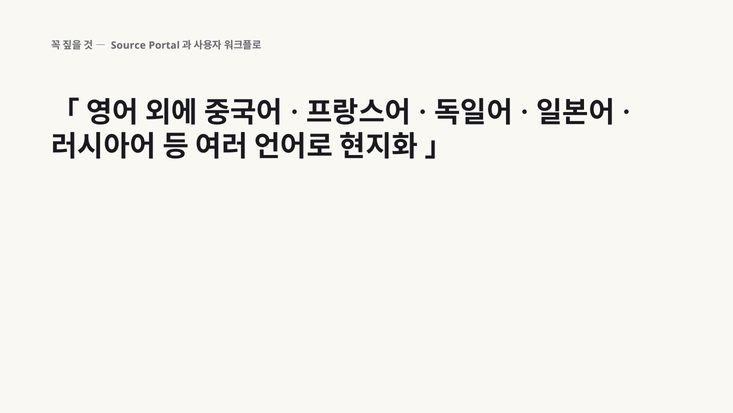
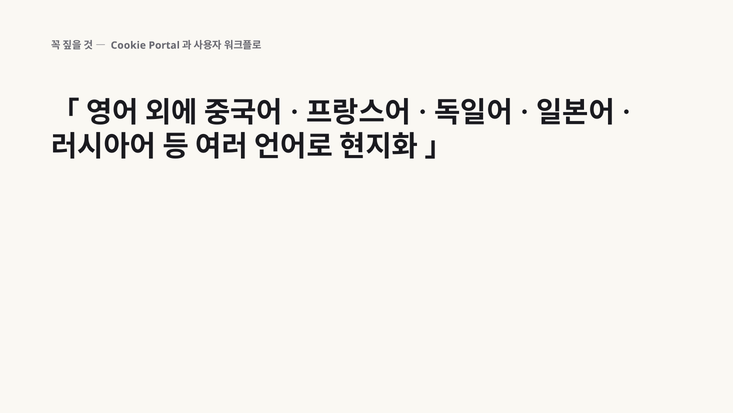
Source: Source -> Cookie
